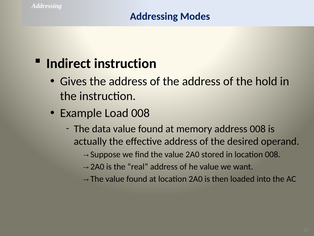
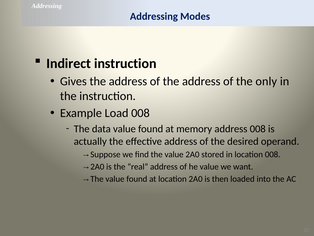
hold: hold -> only
